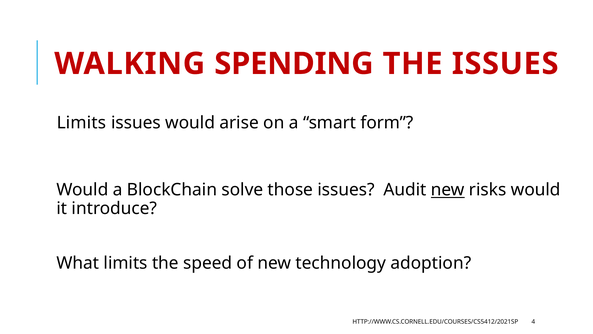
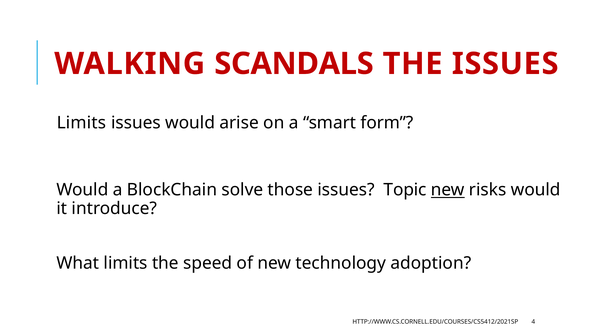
SPENDING: SPENDING -> SCANDALS
Audit: Audit -> Topic
